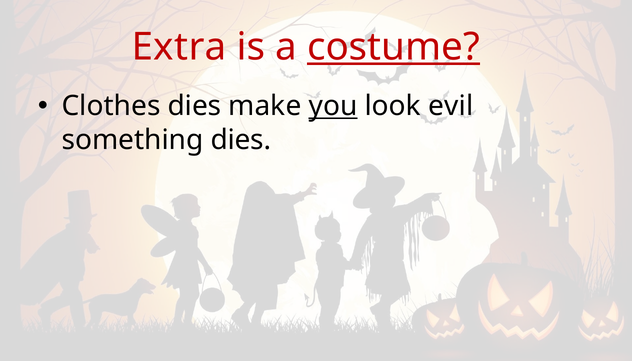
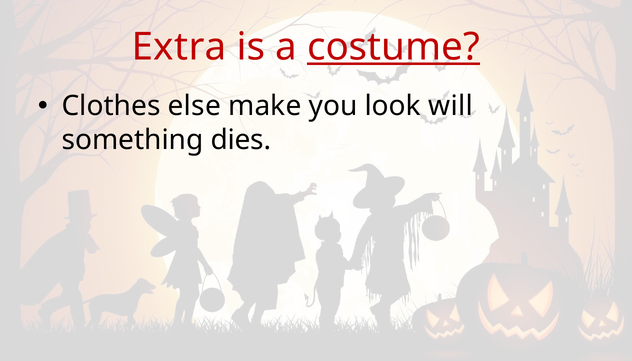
Clothes dies: dies -> else
you underline: present -> none
evil: evil -> will
